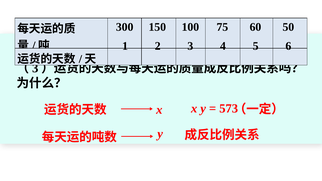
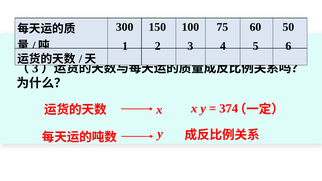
573: 573 -> 374
